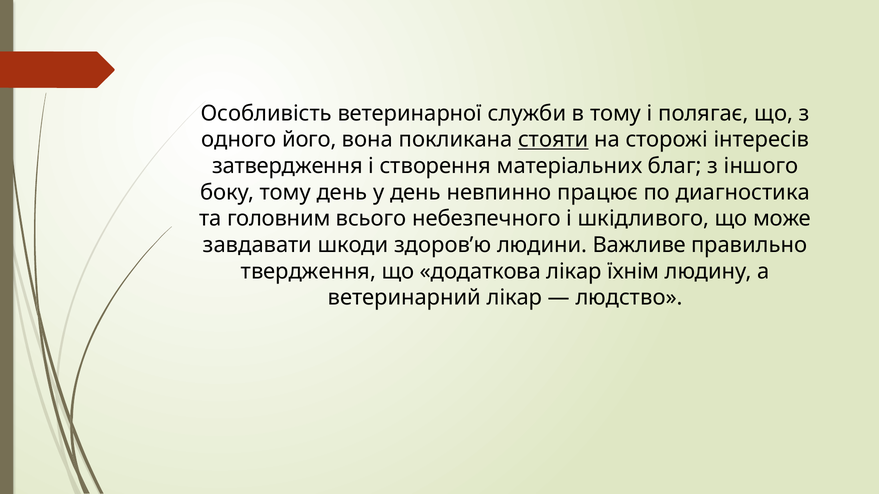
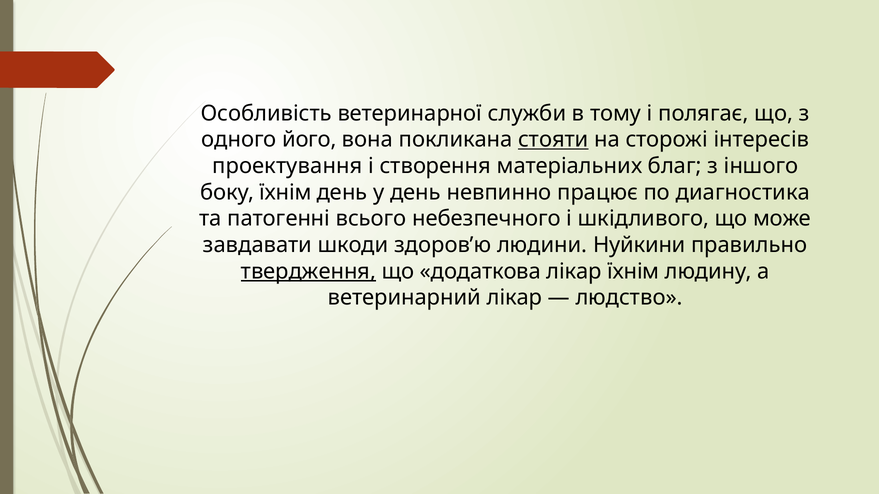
затвердження: затвердження -> проектування
боку тому: тому -> їхнім
головним: головним -> патогенні
Важливе: Важливе -> Нуйкини
твердження underline: none -> present
